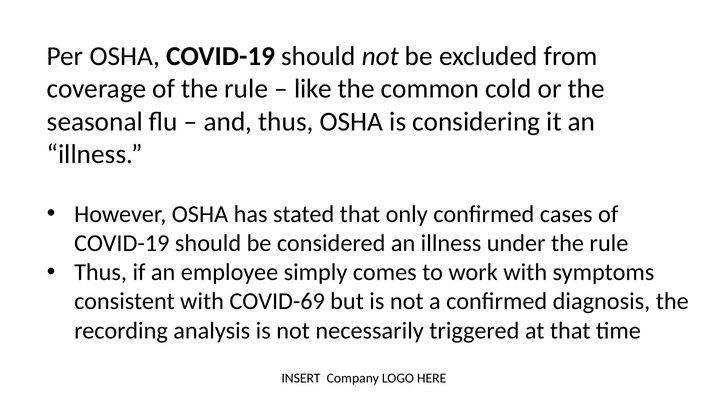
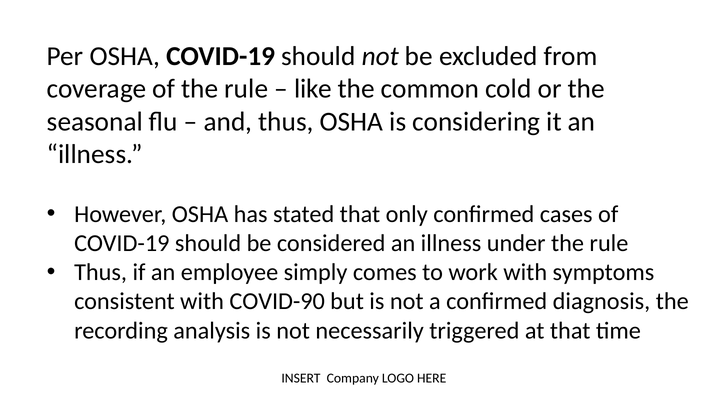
COVID-69: COVID-69 -> COVID-90
